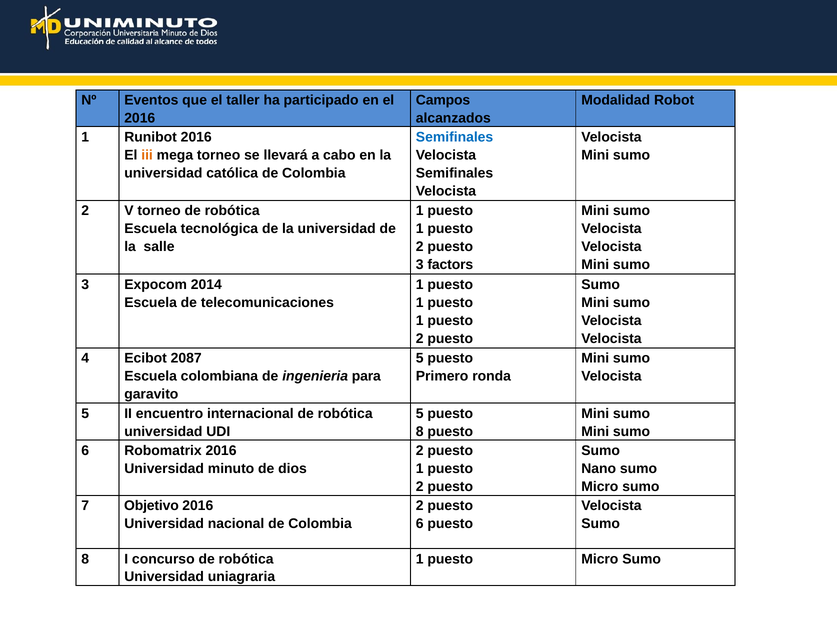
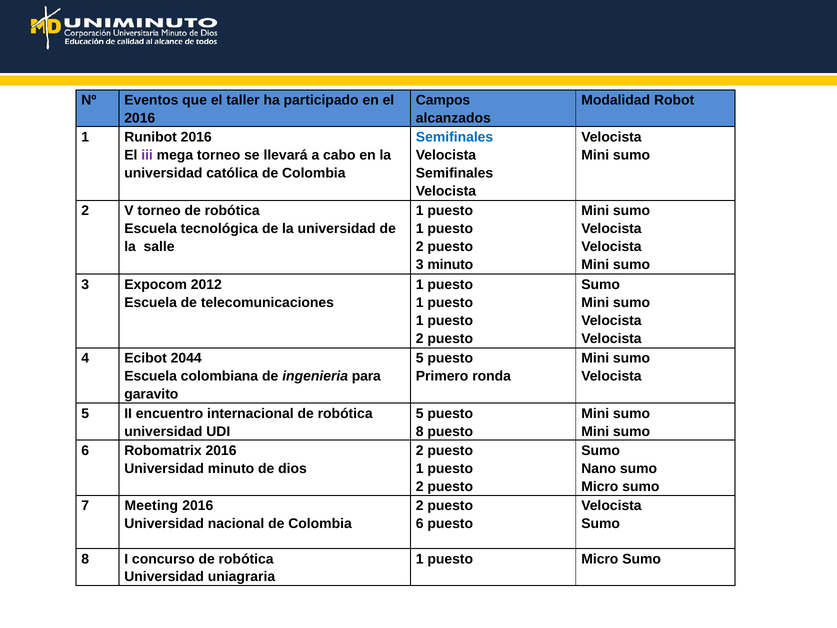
iii colour: orange -> purple
3 factors: factors -> minuto
2014: 2014 -> 2012
2087: 2087 -> 2044
Objetivo: Objetivo -> Meeting
